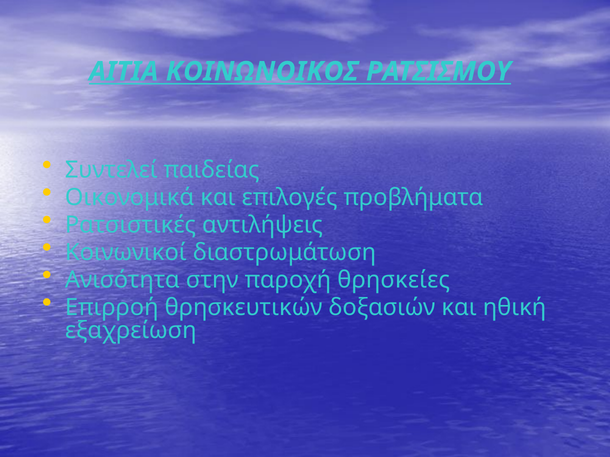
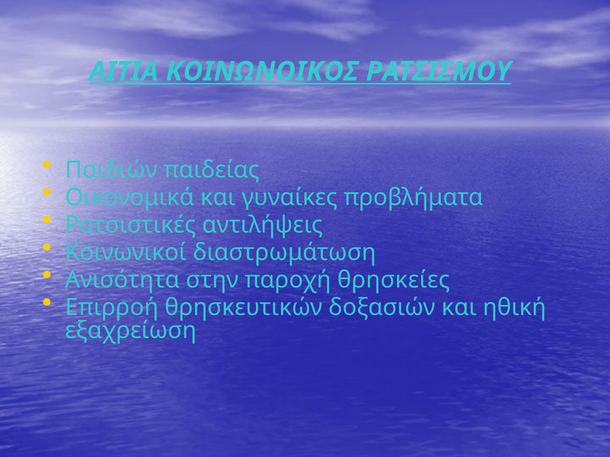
Συντελεί: Συντελεί -> Παιδιών
επιλογές: επιλογές -> γυναίκες
